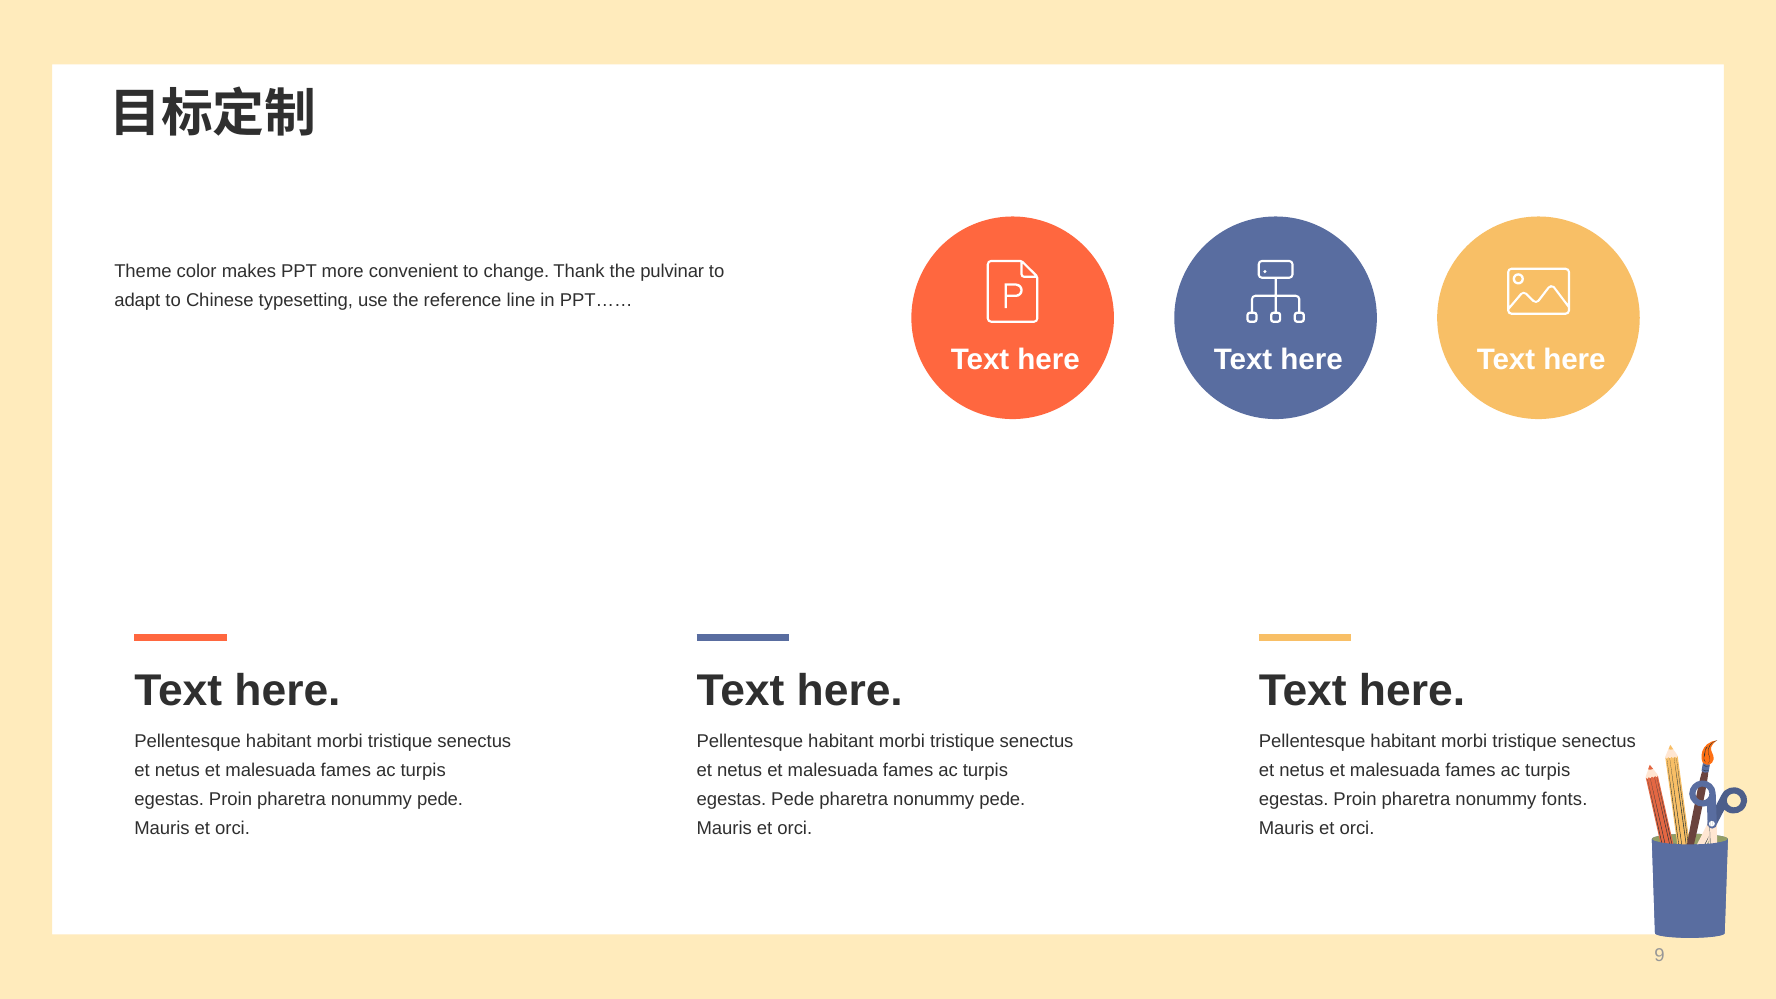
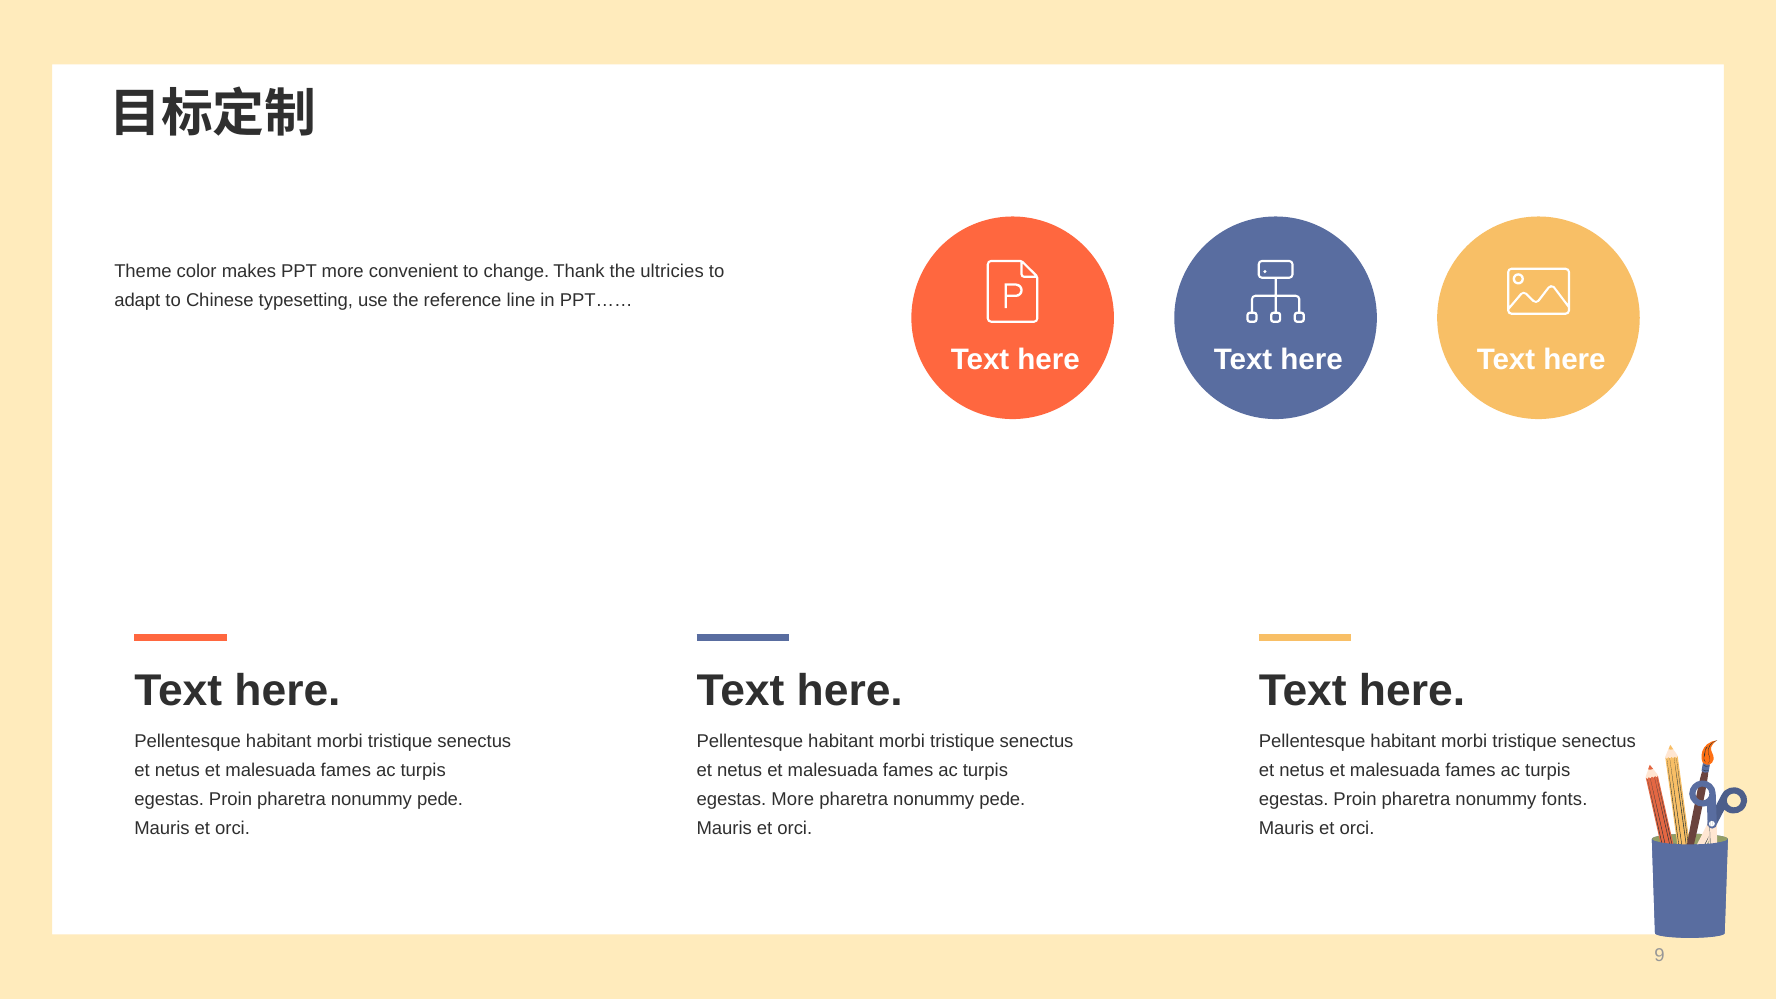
pulvinar: pulvinar -> ultricies
egestas Pede: Pede -> More
